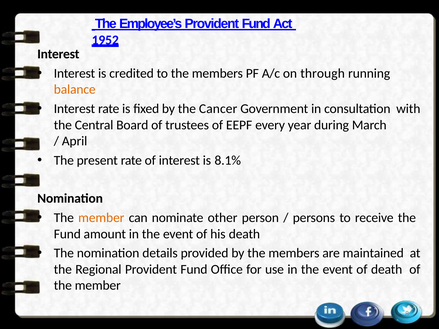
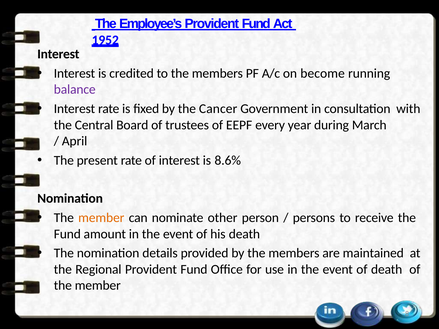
through: through -> become
balance colour: orange -> purple
8.1%: 8.1% -> 8.6%
